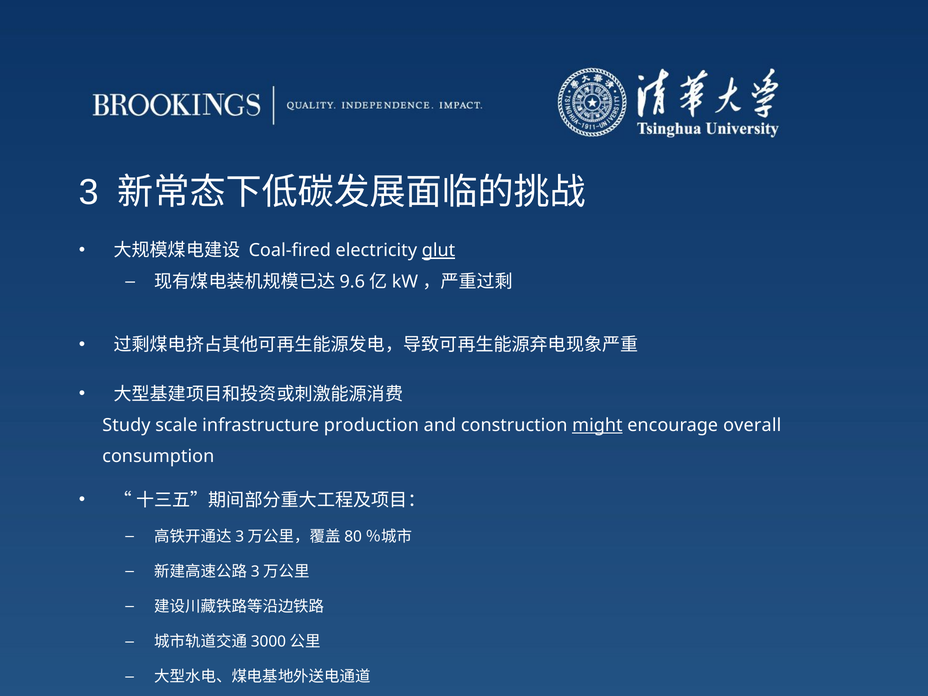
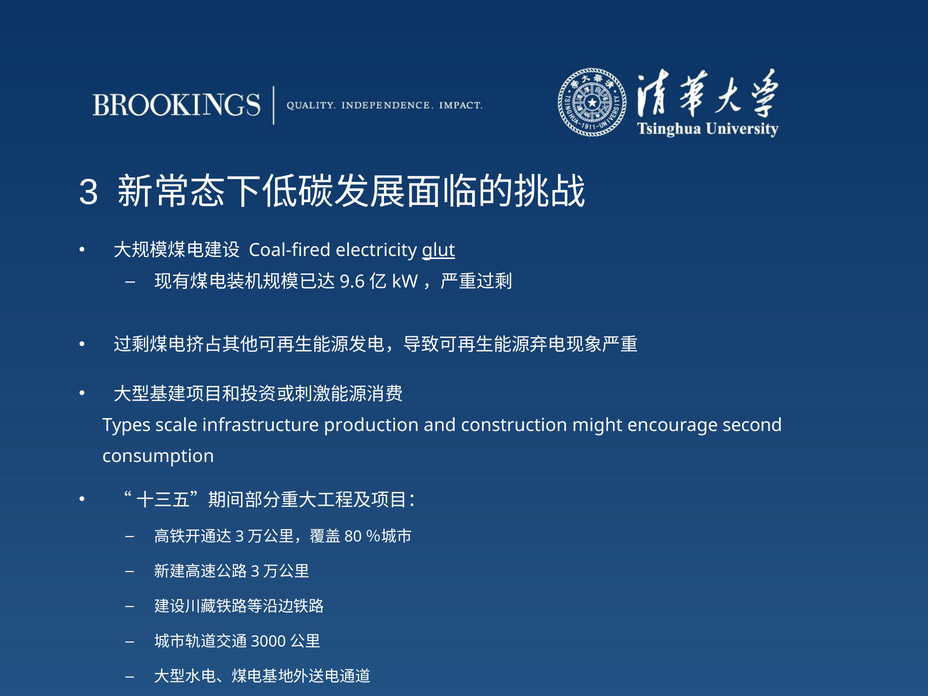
Study: Study -> Types
might underline: present -> none
overall: overall -> second
